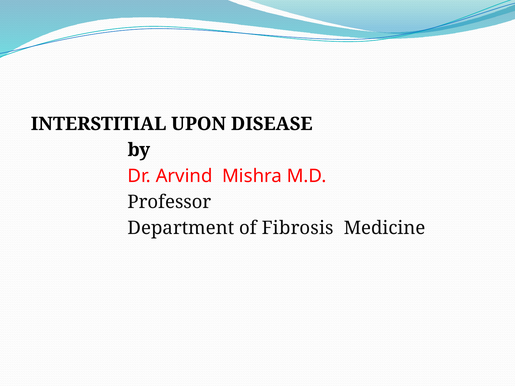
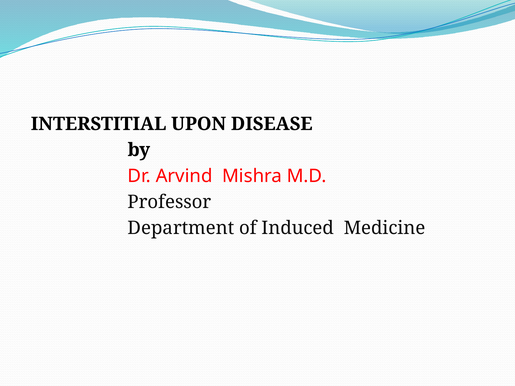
Fibrosis: Fibrosis -> Induced
